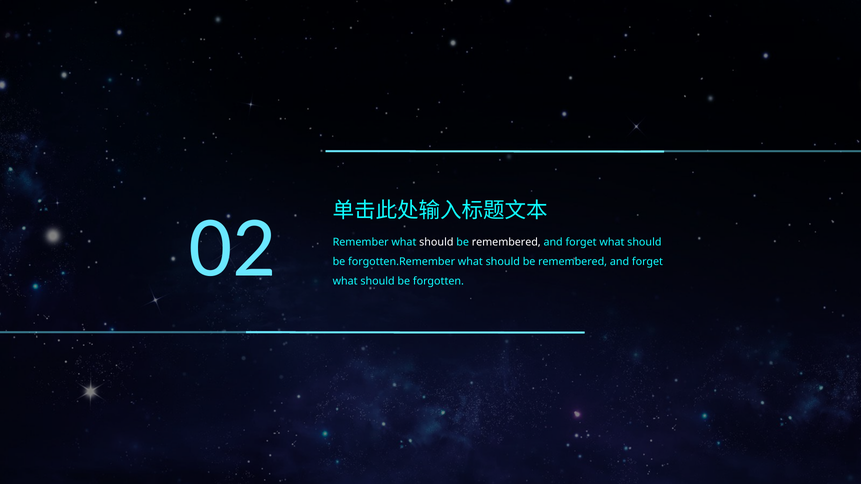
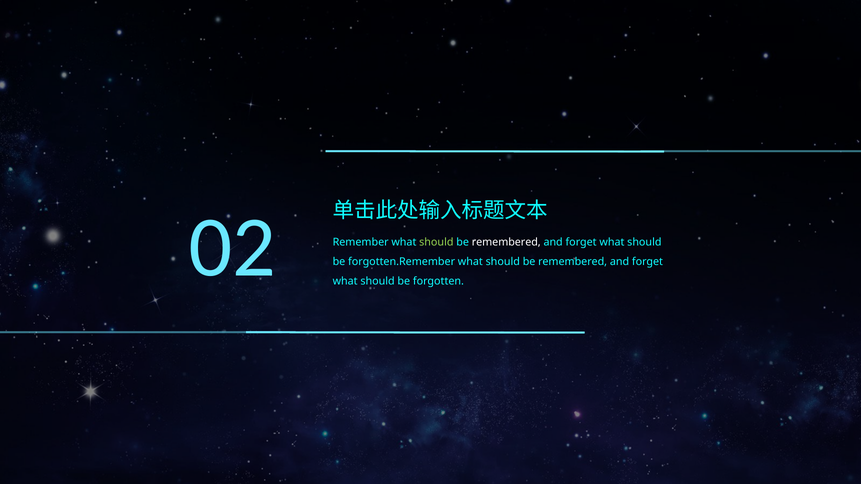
should at (436, 243) colour: white -> light green
